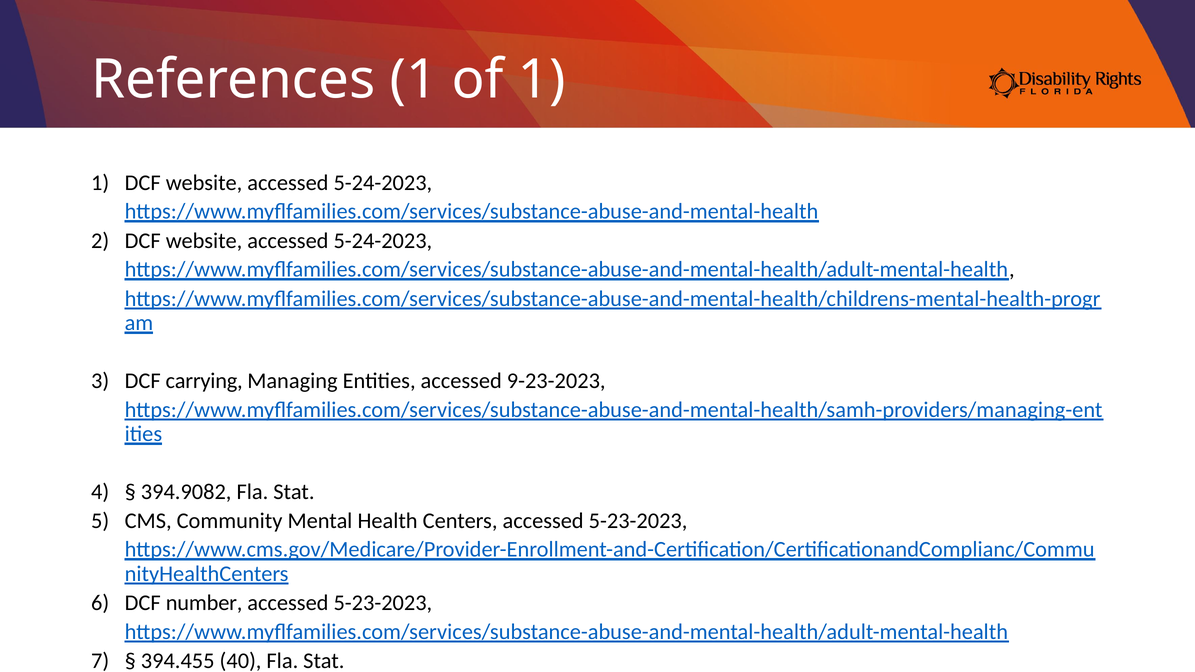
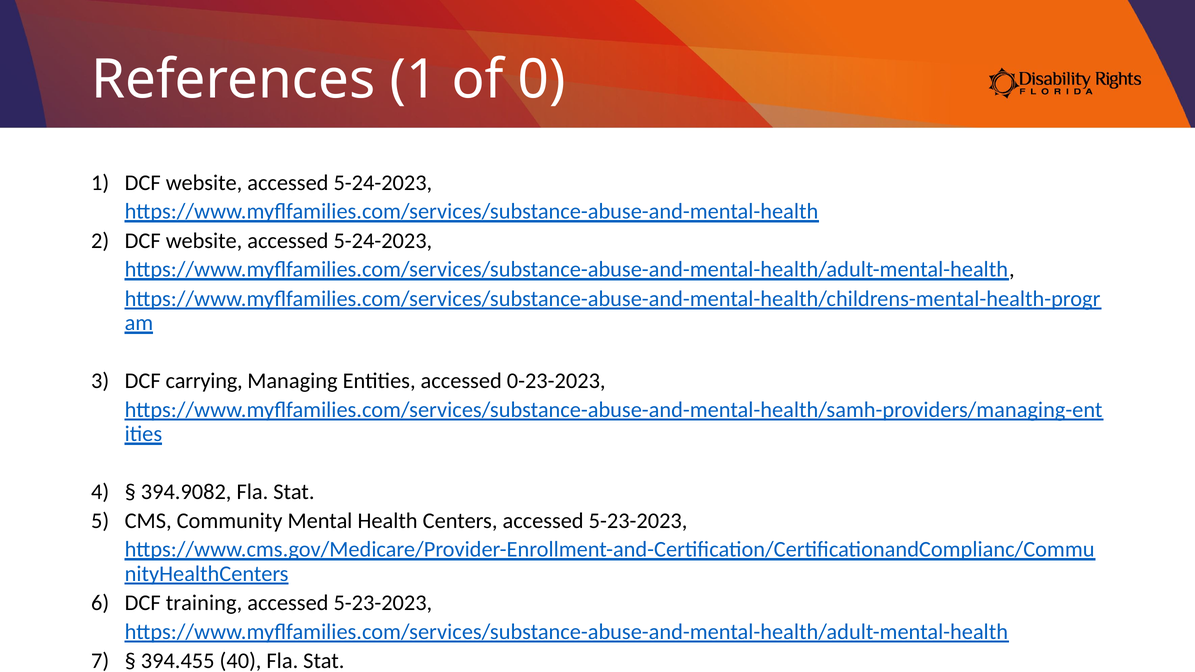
of 1: 1 -> 0
9-23-2023: 9-23-2023 -> 0-23-2023
number: number -> training
